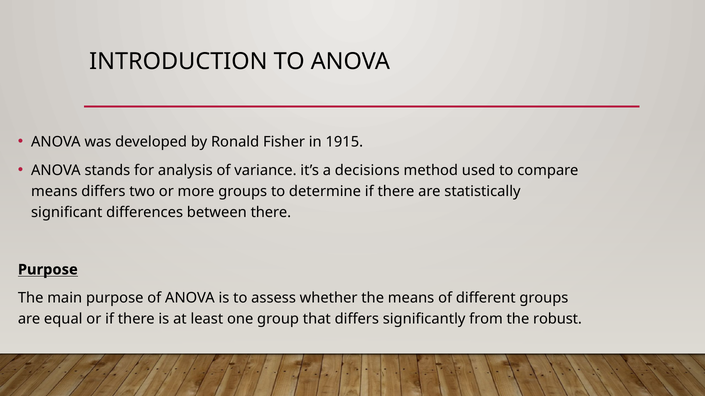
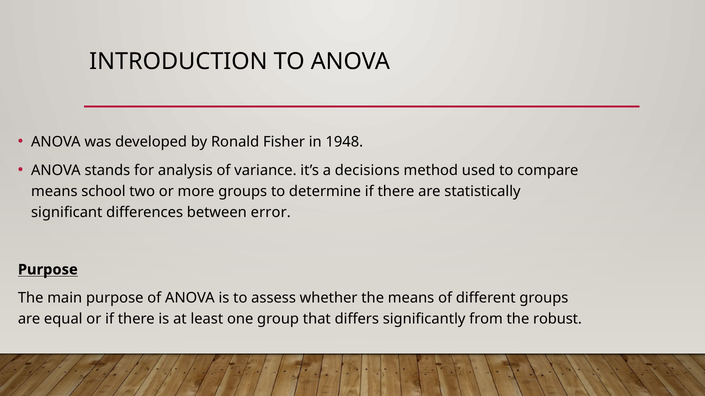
1915: 1915 -> 1948
means differs: differs -> school
between there: there -> error
